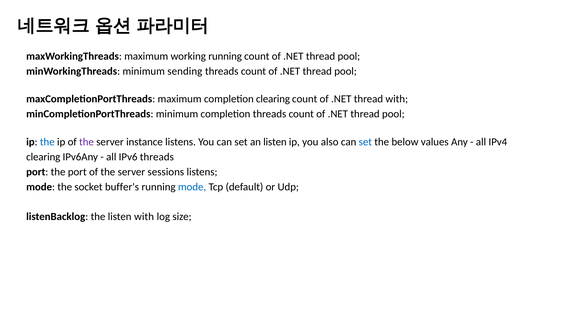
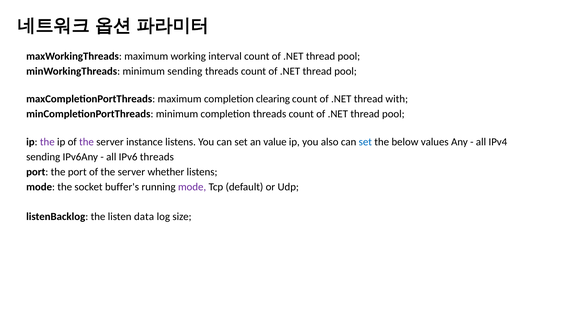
working running: running -> interval
the at (47, 142) colour: blue -> purple
an listen: listen -> value
clearing at (43, 157): clearing -> sending
sessions: sessions -> whether
mode at (192, 187) colour: blue -> purple
listen with: with -> data
